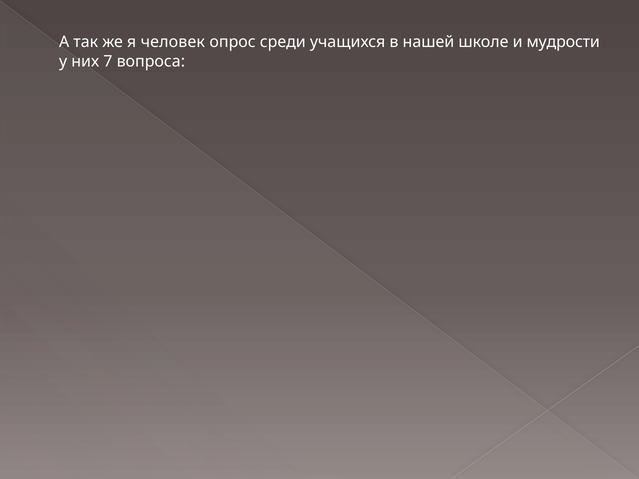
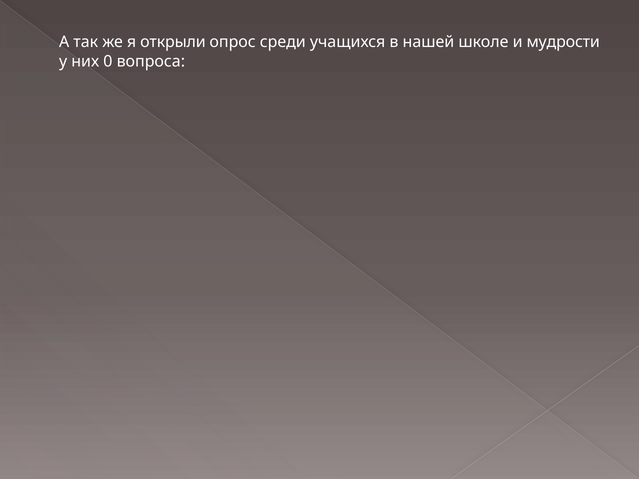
человек: человек -> открыли
7: 7 -> 0
